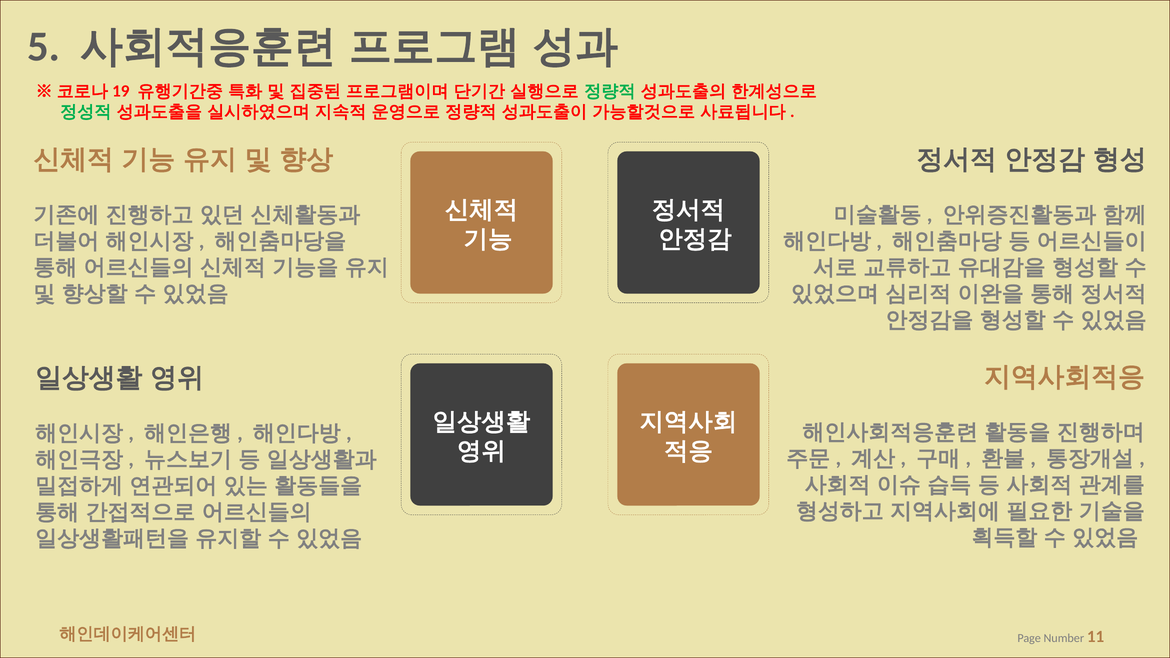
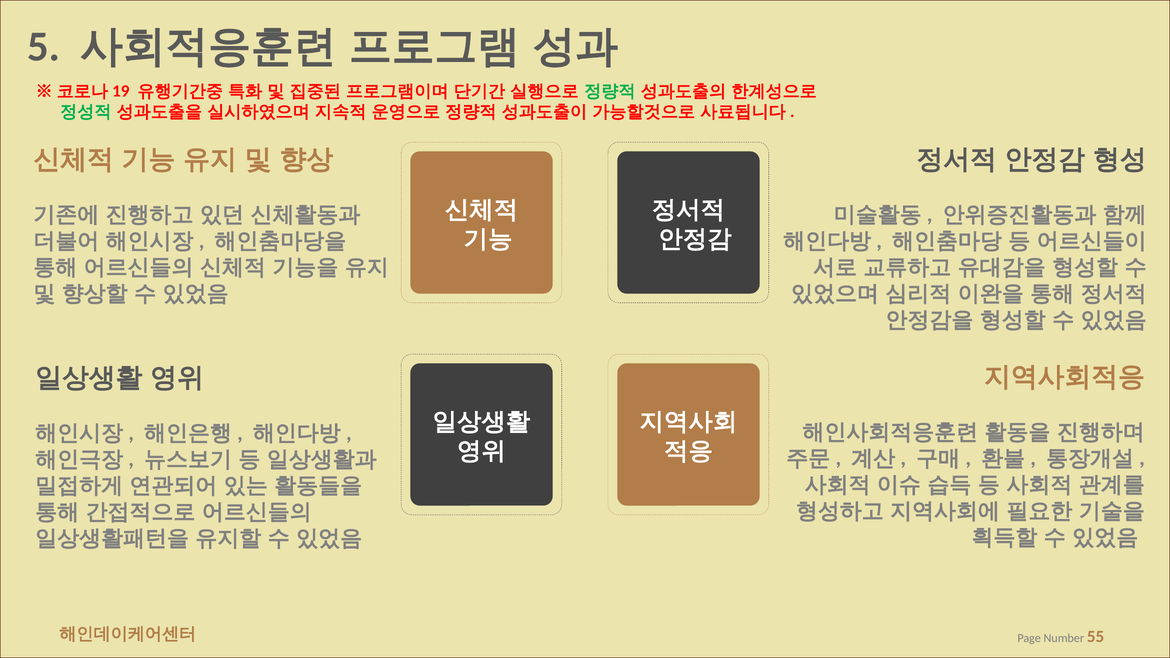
11: 11 -> 55
